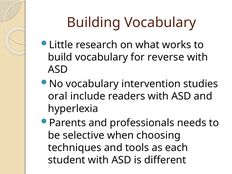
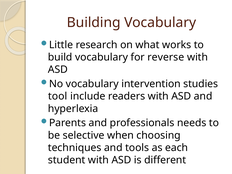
oral: oral -> tool
